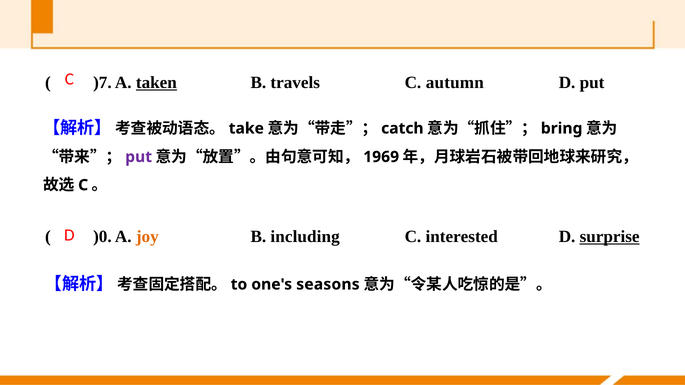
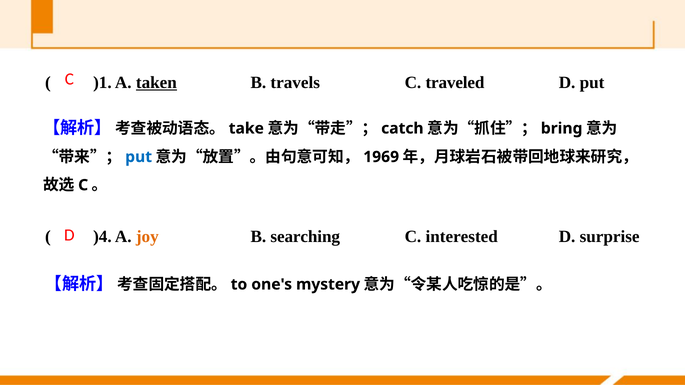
)7: )7 -> )1
autumn: autumn -> traveled
put at (139, 157) colour: purple -> blue
)0: )0 -> )4
including: including -> searching
surprise underline: present -> none
seasons: seasons -> mystery
